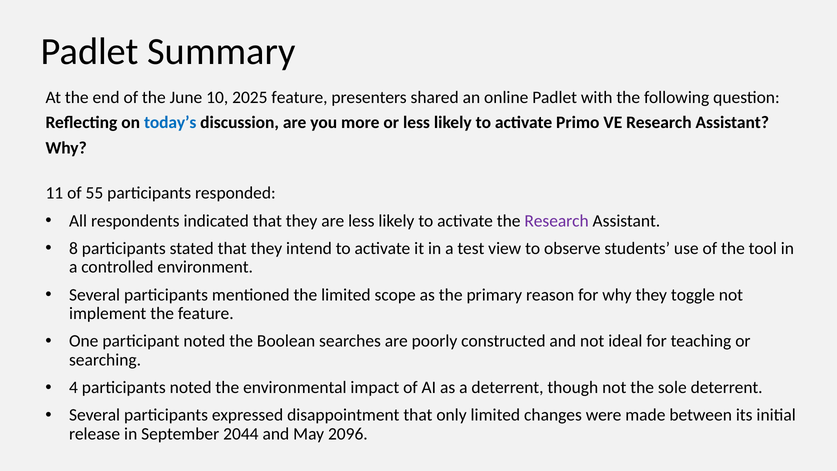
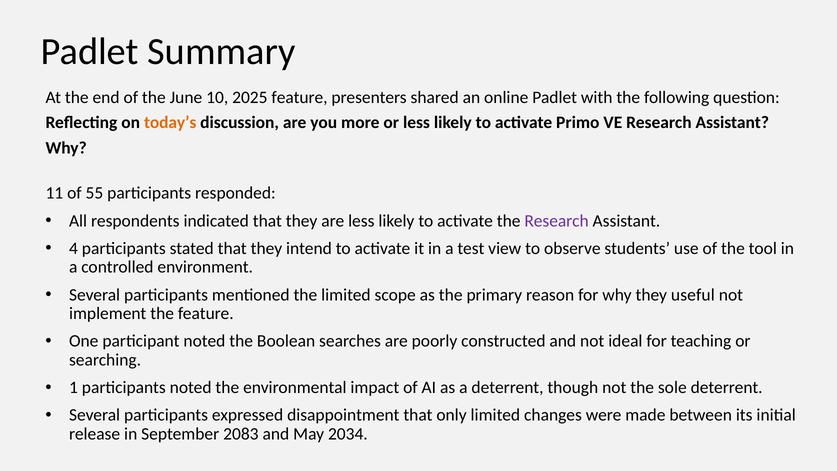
today’s colour: blue -> orange
8: 8 -> 4
toggle: toggle -> useful
4: 4 -> 1
2044: 2044 -> 2083
2096: 2096 -> 2034
